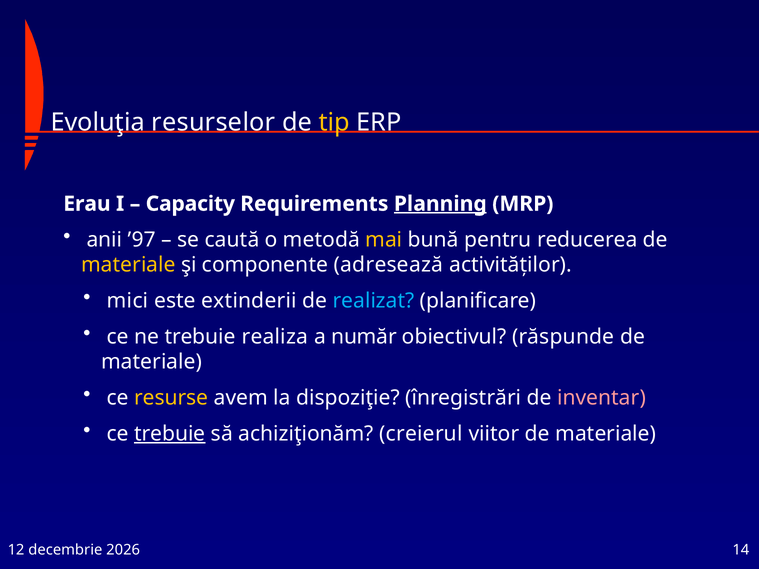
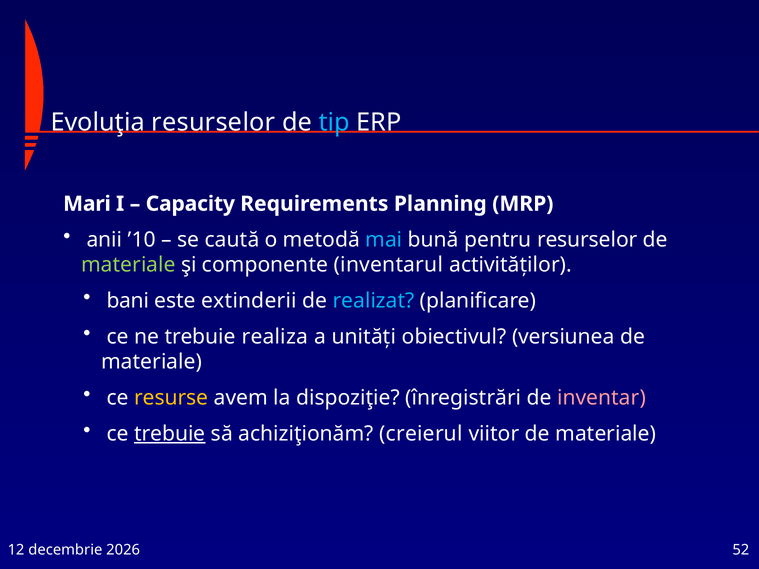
tip colour: yellow -> light blue
Erau: Erau -> Mari
Planning underline: present -> none
’97: ’97 -> ’10
mai colour: yellow -> light blue
pentru reducerea: reducerea -> resurselor
materiale at (128, 265) colour: yellow -> light green
adresează: adresează -> inventarul
mici: mici -> bani
număr: număr -> unităţi
răspunde: răspunde -> versiunea
14: 14 -> 52
